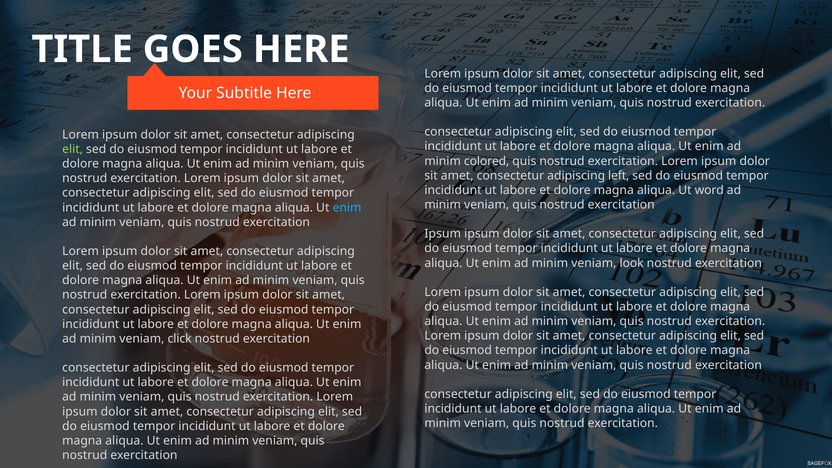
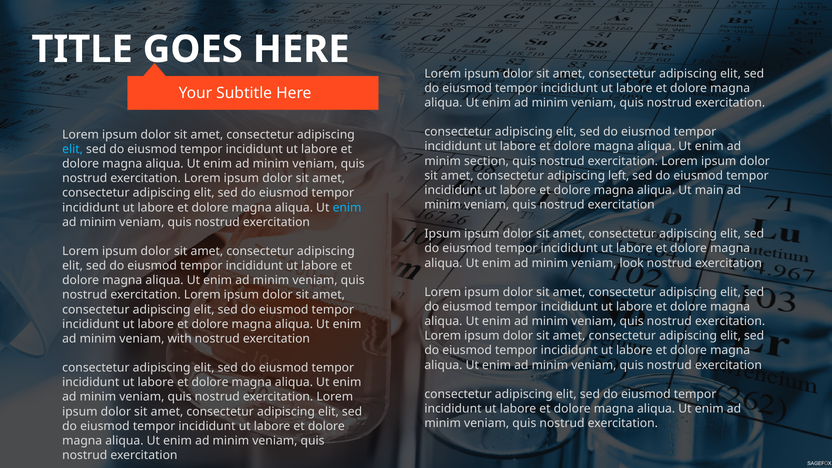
elit at (73, 149) colour: light green -> light blue
colored: colored -> section
word: word -> main
click: click -> with
